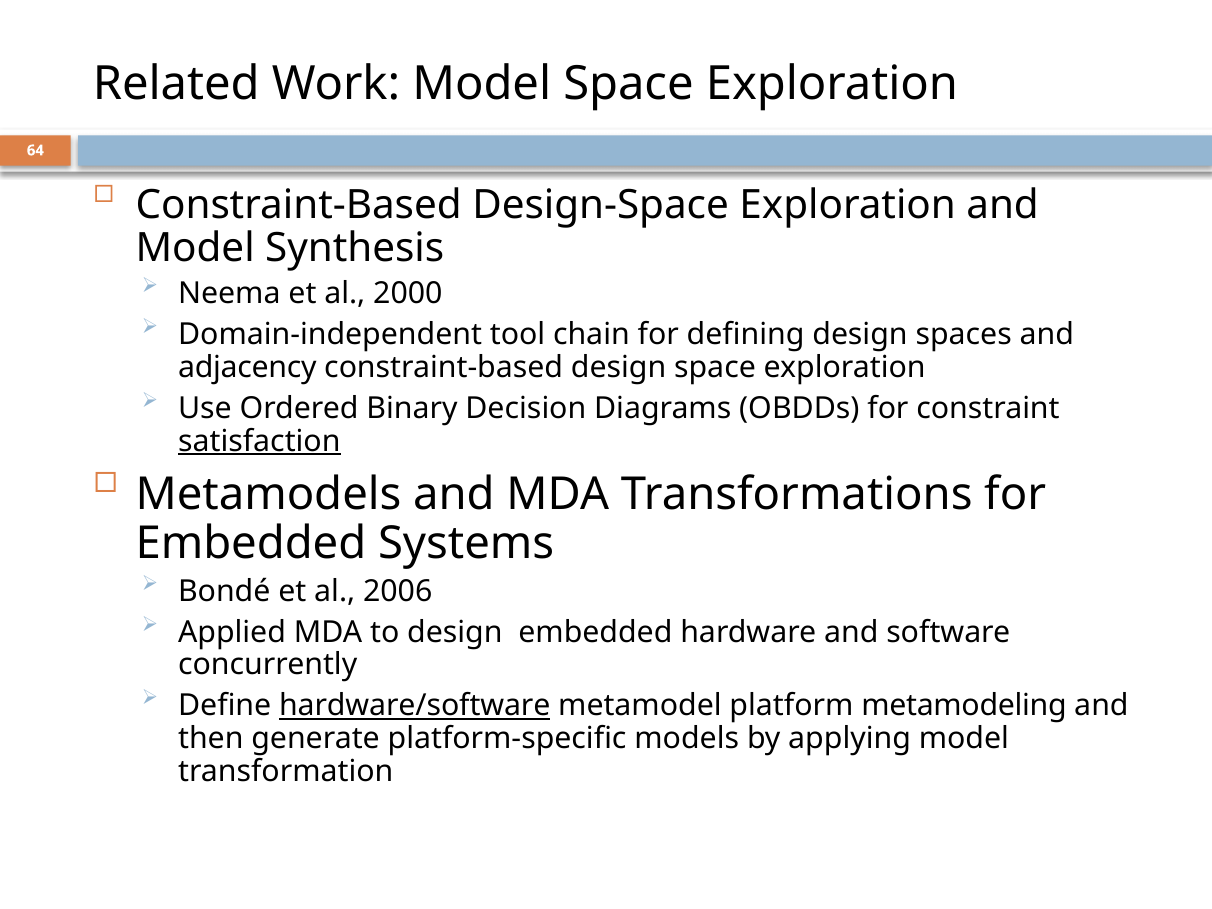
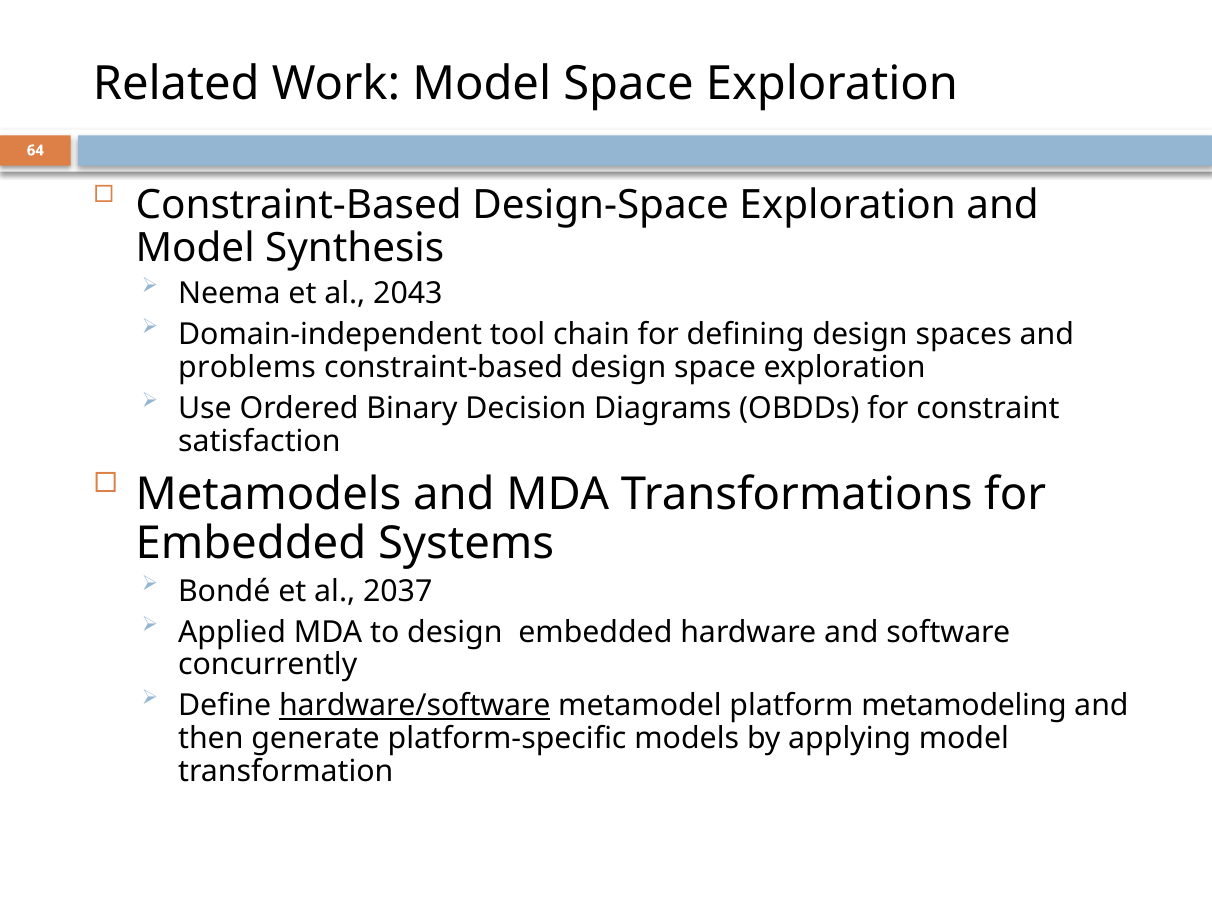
2000: 2000 -> 2043
adjacency: adjacency -> problems
satisfaction underline: present -> none
2006: 2006 -> 2037
